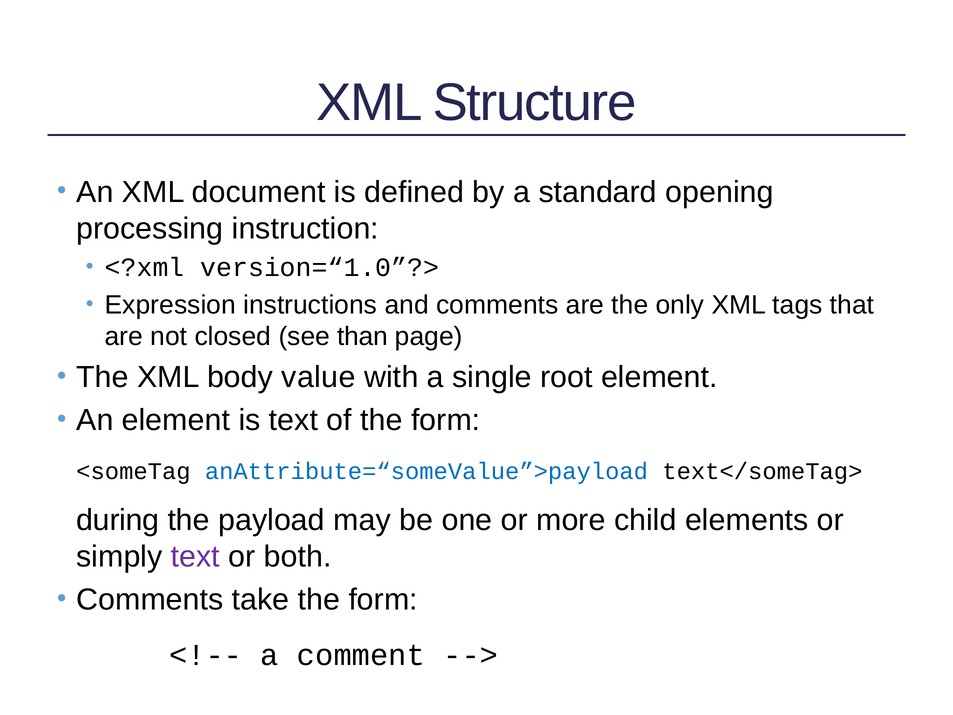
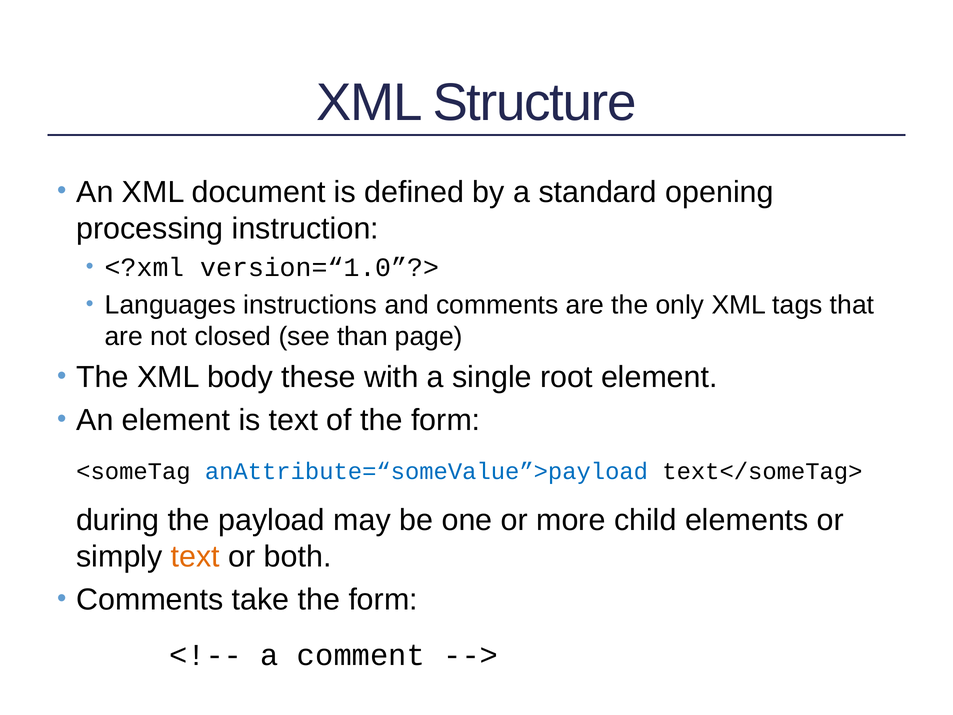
Expression: Expression -> Languages
value: value -> these
text at (195, 557) colour: purple -> orange
